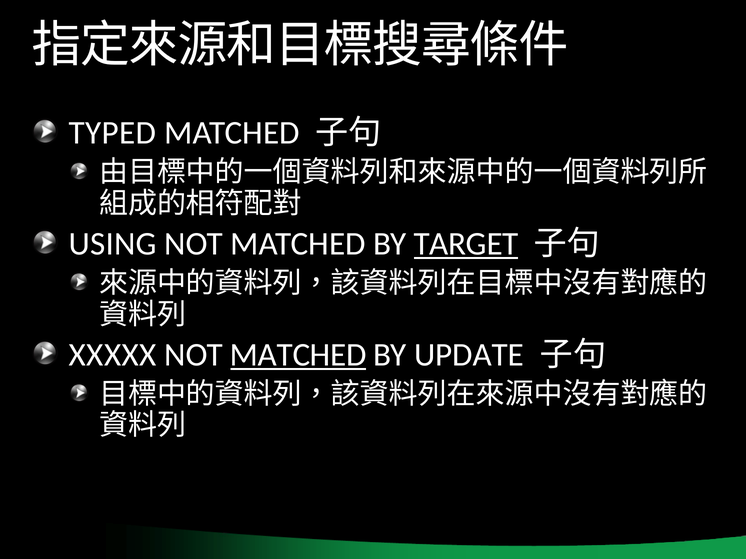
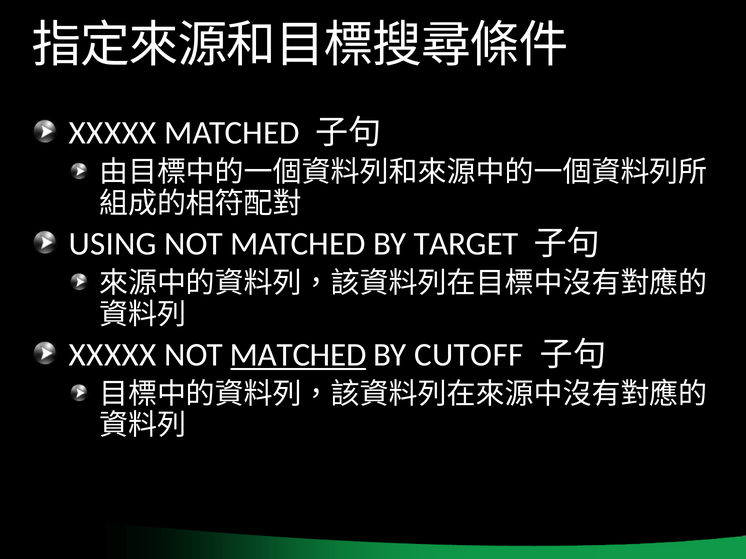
TYPED at (113, 133): TYPED -> XXXXX
TARGET underline: present -> none
UPDATE: UPDATE -> CUTOFF
